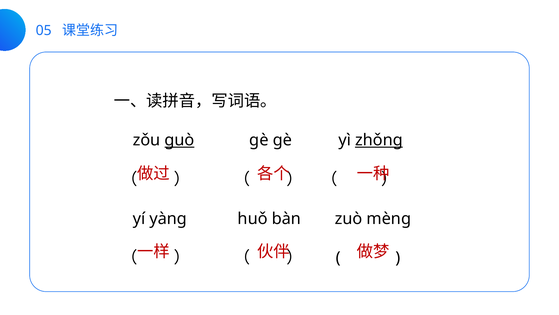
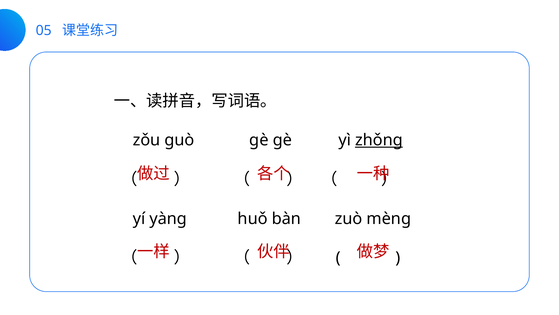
ɡuò underline: present -> none
